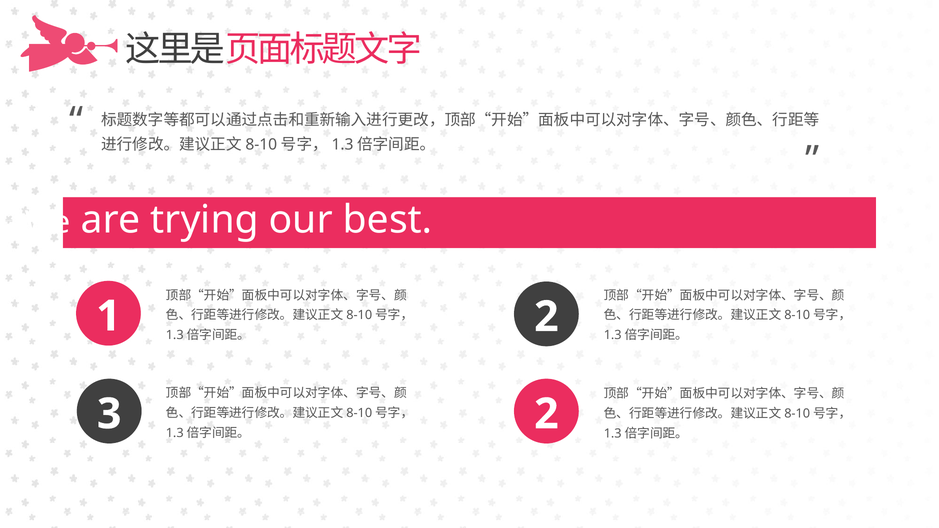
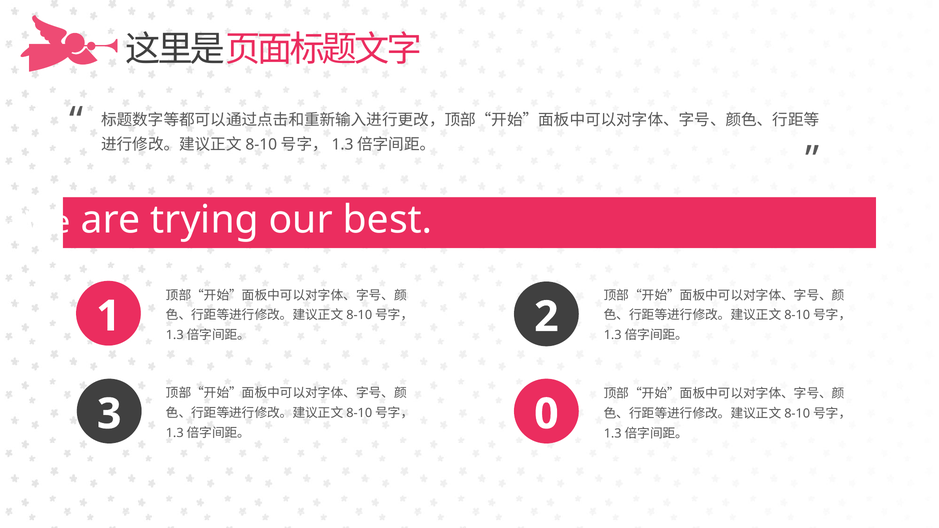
3 2: 2 -> 0
